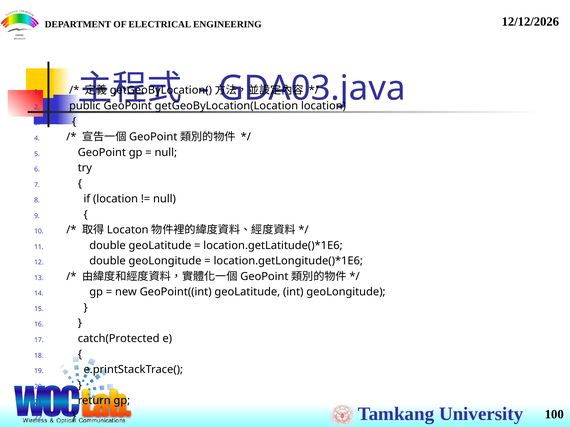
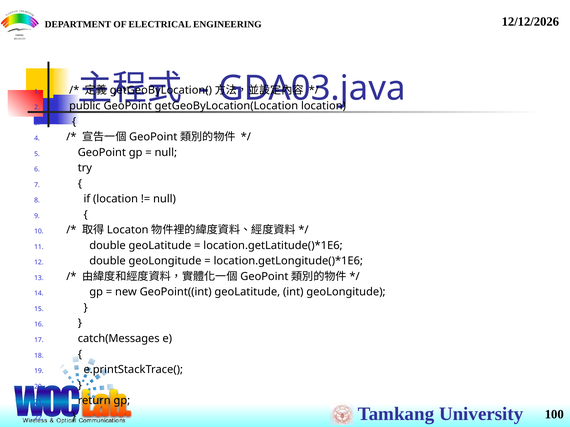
catch(Protected: catch(Protected -> catch(Messages
